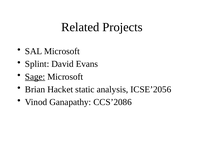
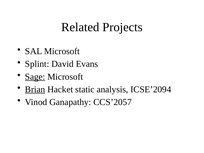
Brian underline: none -> present
ICSE’2056: ICSE’2056 -> ICSE’2094
CCS’2086: CCS’2086 -> CCS’2057
